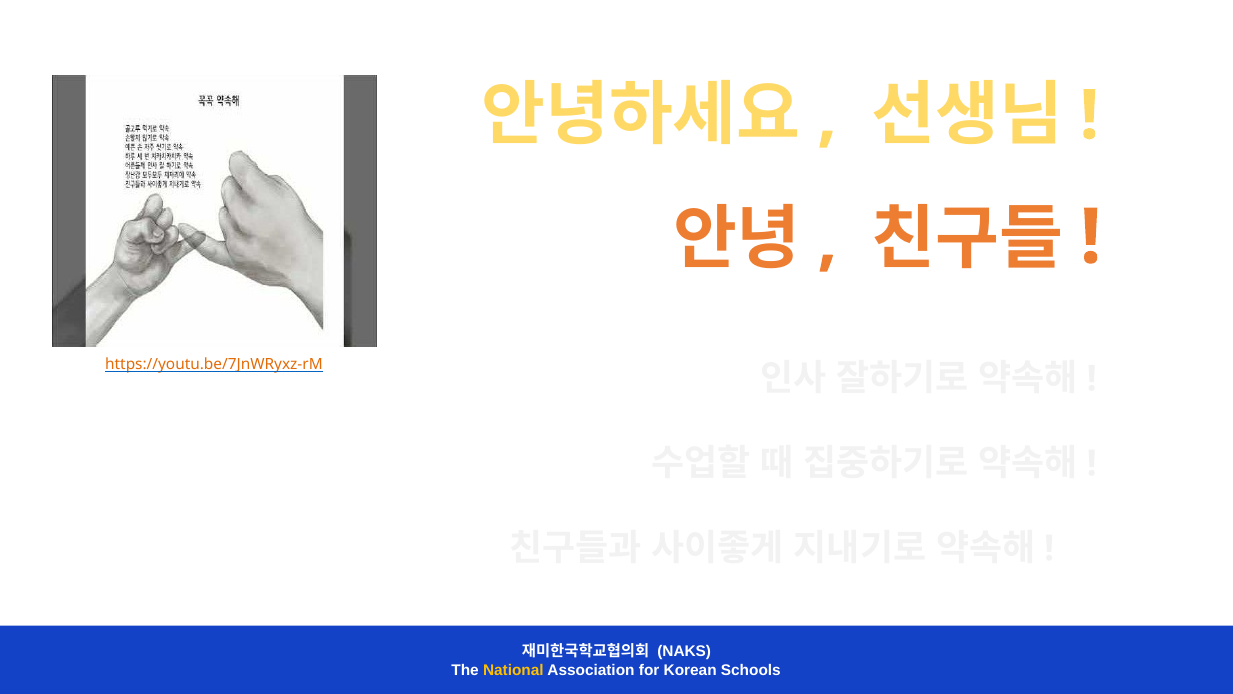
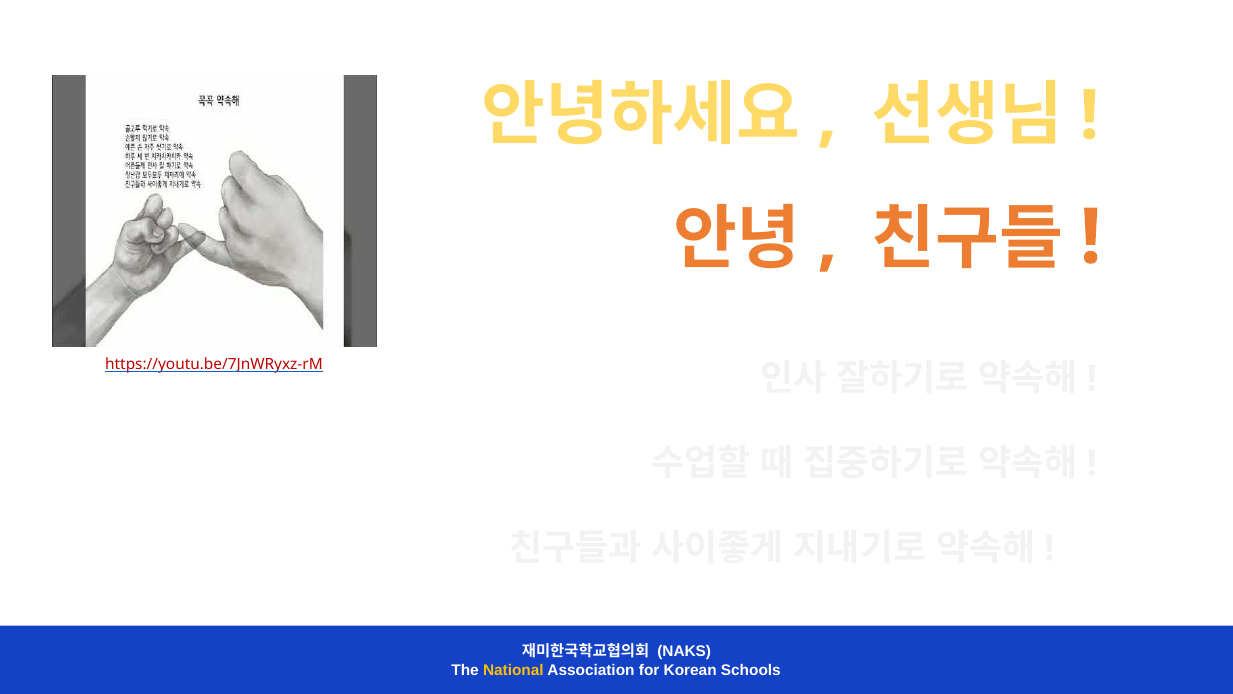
https://youtu.be/7JnWRyxz-rM colour: orange -> red
